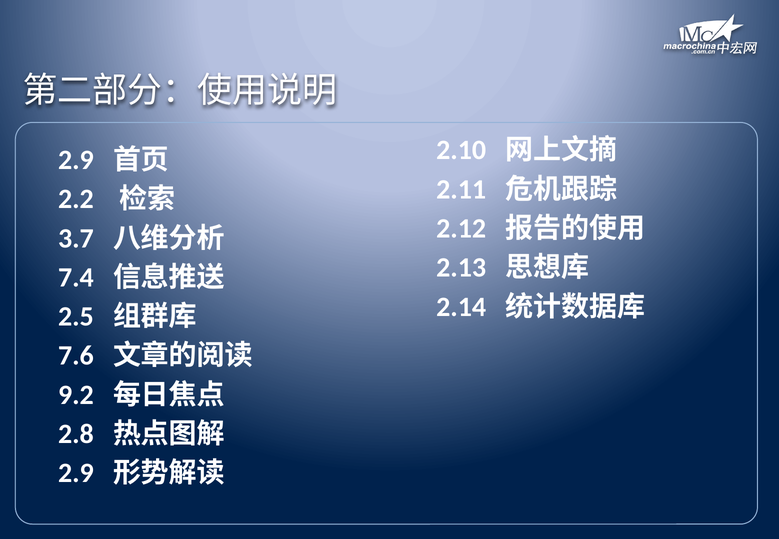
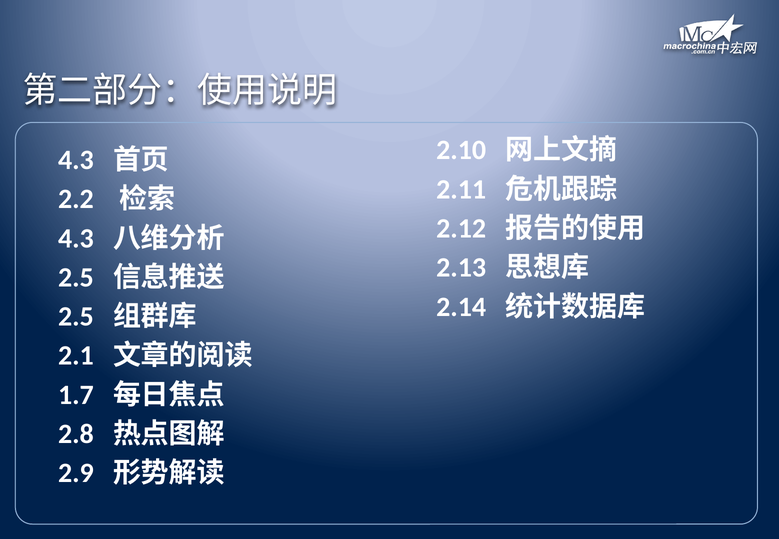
2.9 at (76, 160): 2.9 -> 4.3
3.7 at (76, 238): 3.7 -> 4.3
7.4 at (76, 278): 7.4 -> 2.5
7.6: 7.6 -> 2.1
9.2: 9.2 -> 1.7
